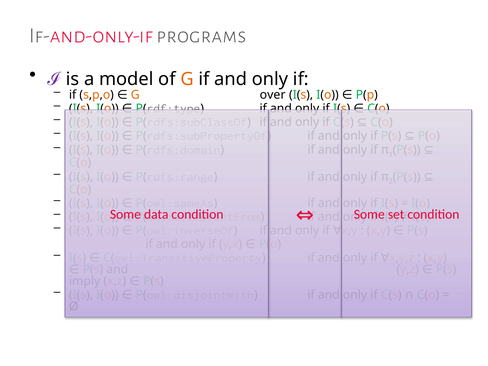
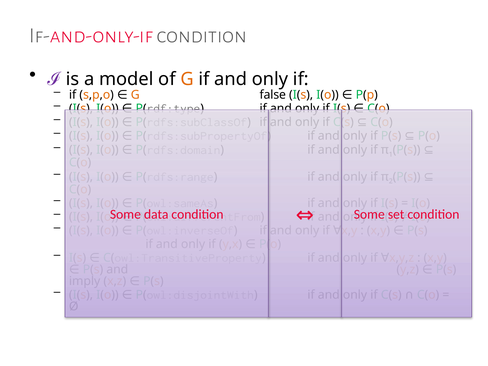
If-and-only-if programs: programs -> condition
over: over -> false
